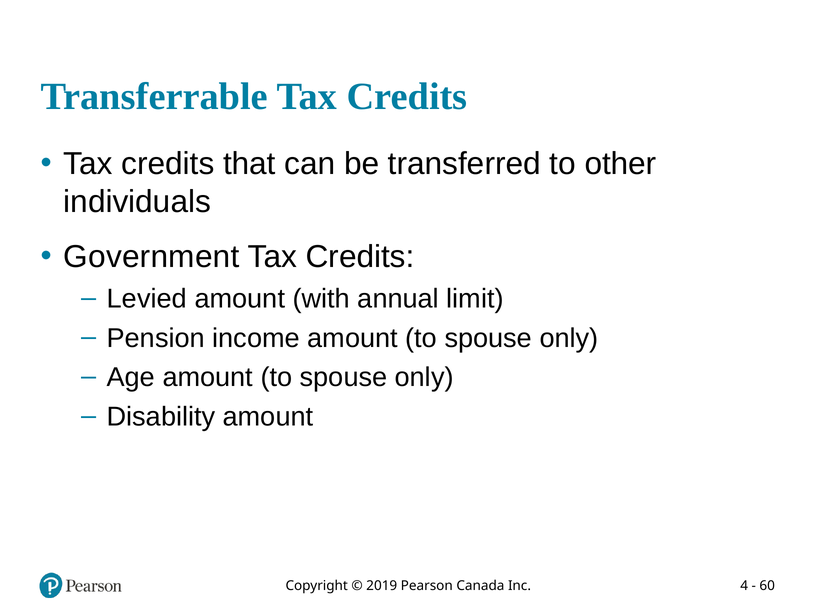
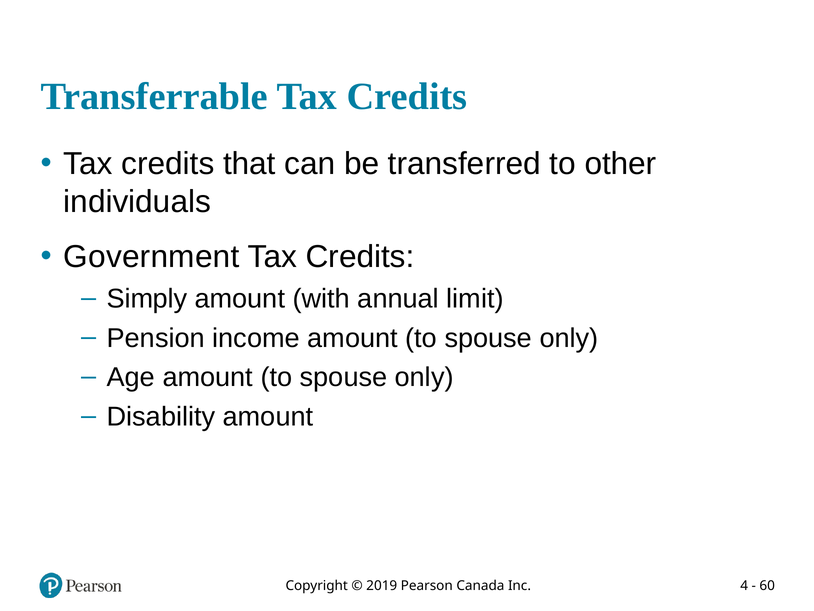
Levied: Levied -> Simply
